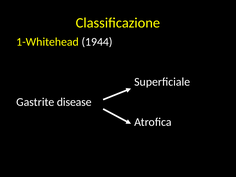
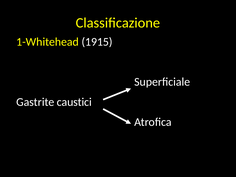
1944: 1944 -> 1915
disease: disease -> caustici
